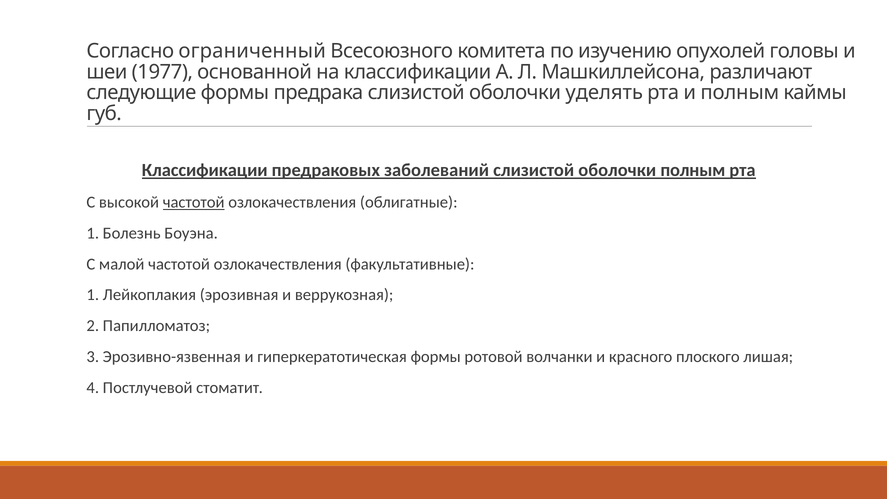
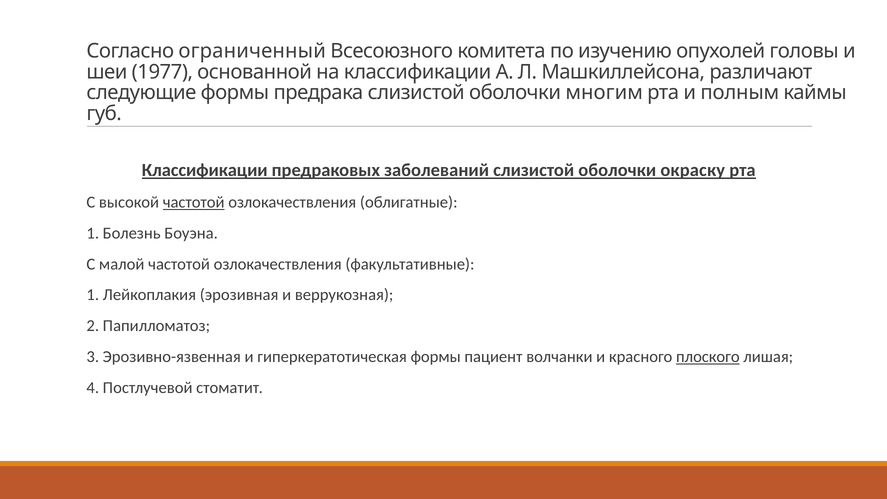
уделять: уделять -> многим
оболочки полным: полным -> окраску
ротовой: ротовой -> пациент
плоского underline: none -> present
